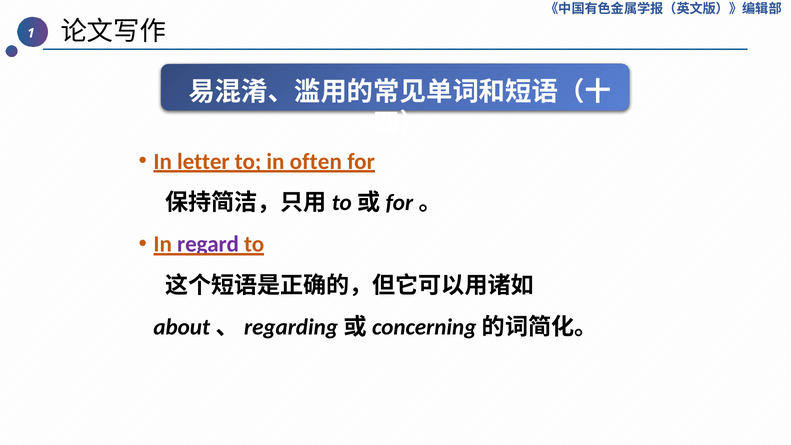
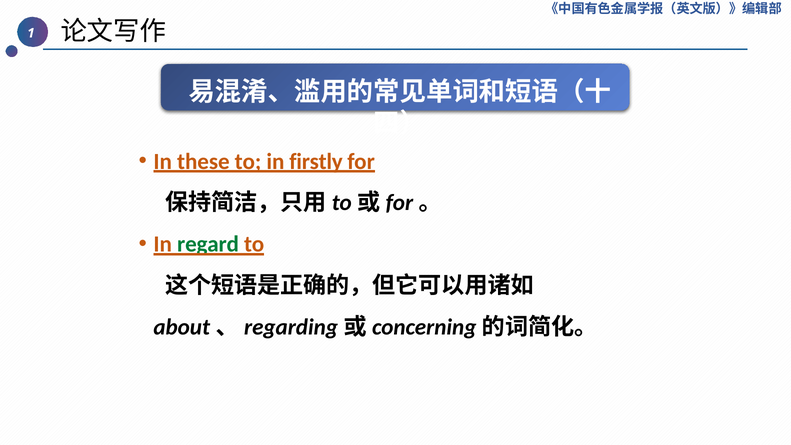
letter: letter -> these
often: often -> firstly
regard colour: purple -> green
